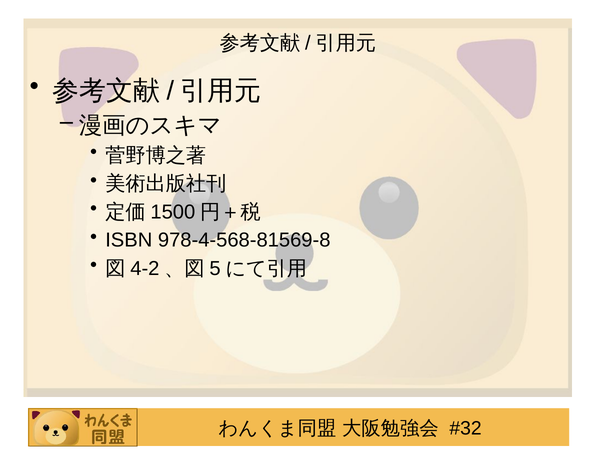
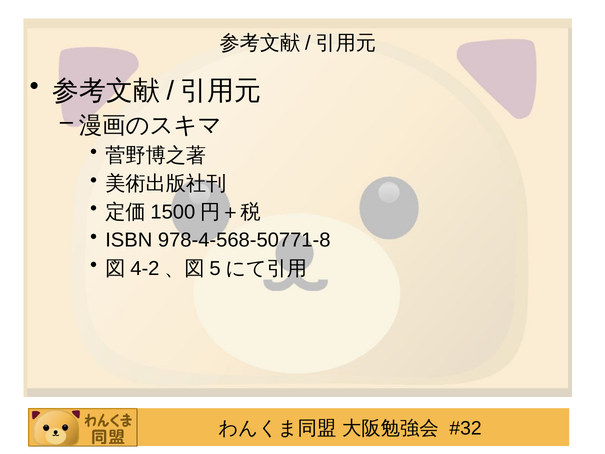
978-4-568-81569-8: 978-4-568-81569-8 -> 978-4-568-50771-8
